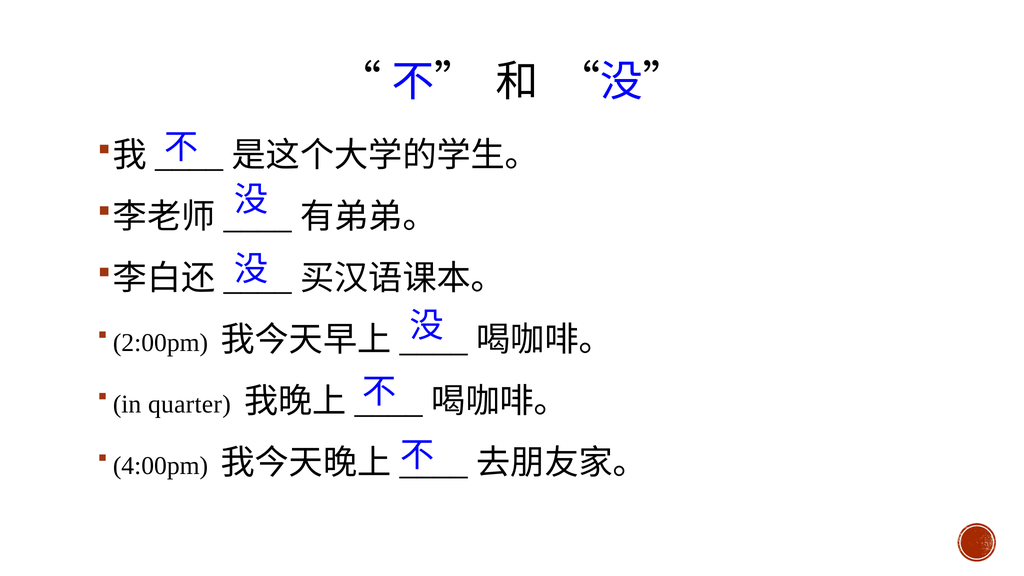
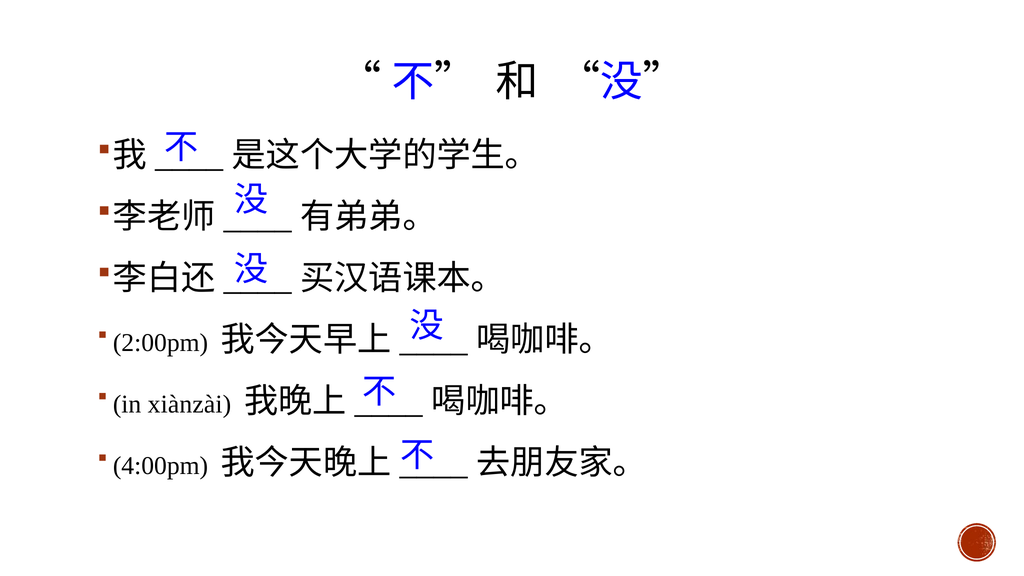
quarter: quarter -> xiànzài
